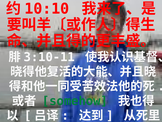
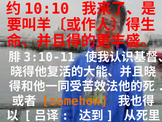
somehow colour: green -> orange
